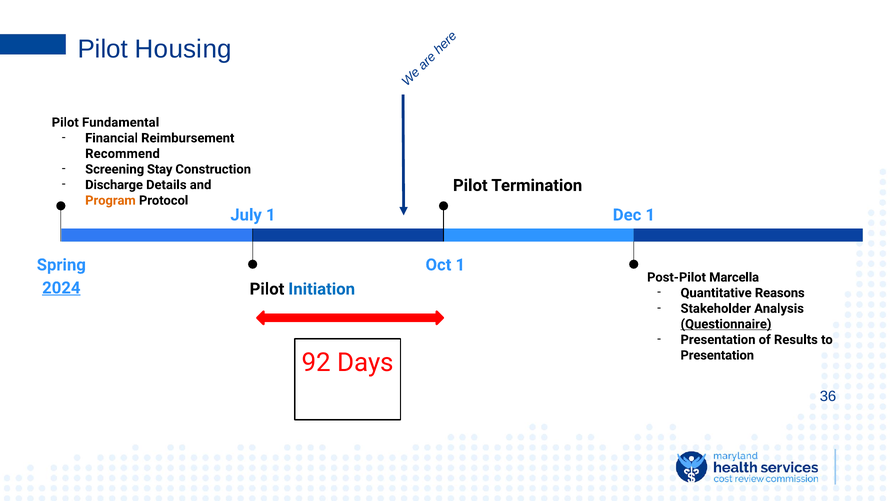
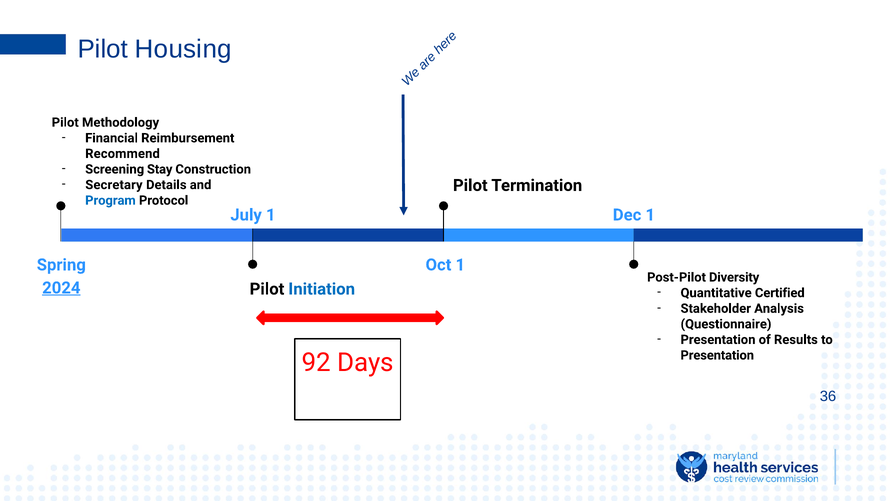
Fundamental: Fundamental -> Methodology
Discharge: Discharge -> Secretary
Program colour: orange -> blue
Marcella: Marcella -> Diversity
Reasons: Reasons -> Certified
Questionnaire underline: present -> none
